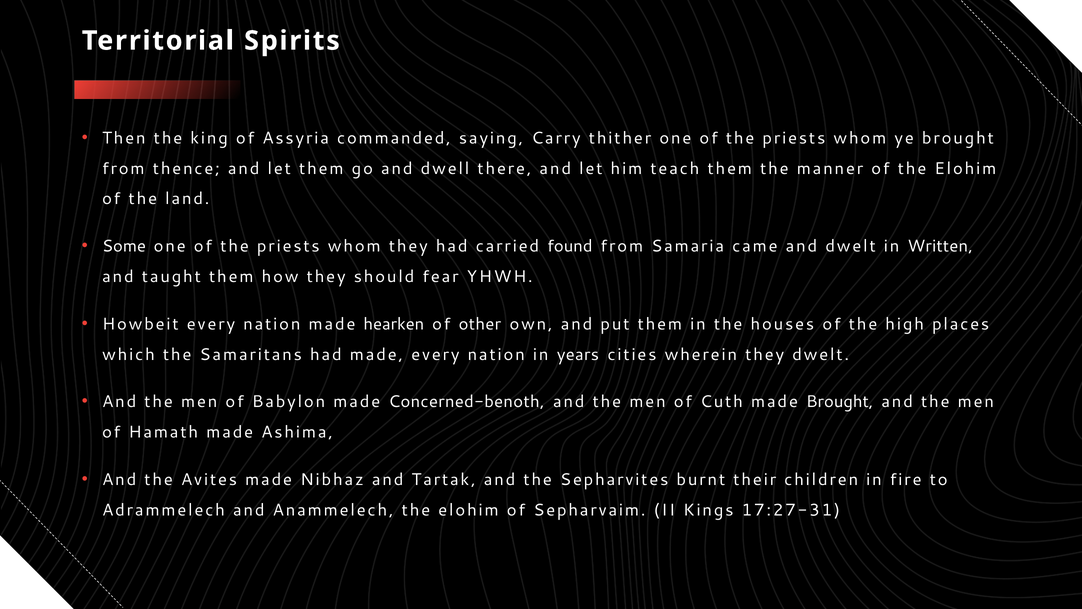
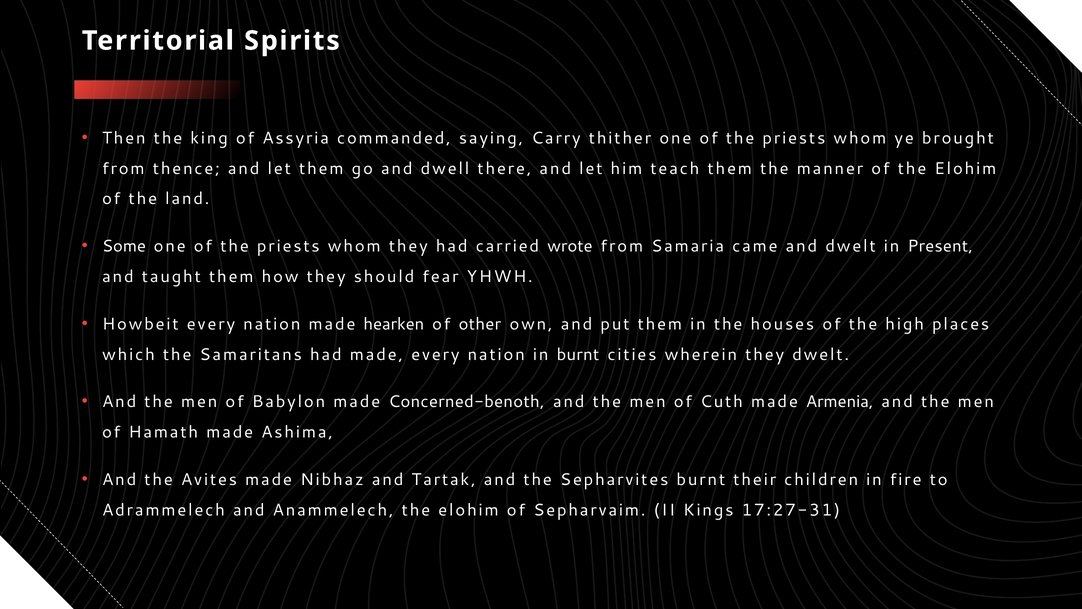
found: found -> wrote
Written: Written -> Present
in years: years -> burnt
made Brought: Brought -> Armenia
